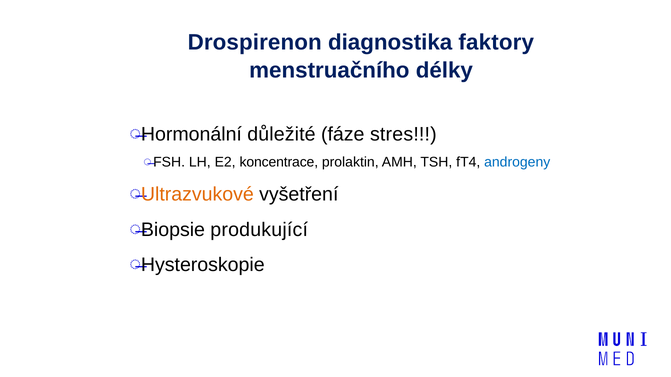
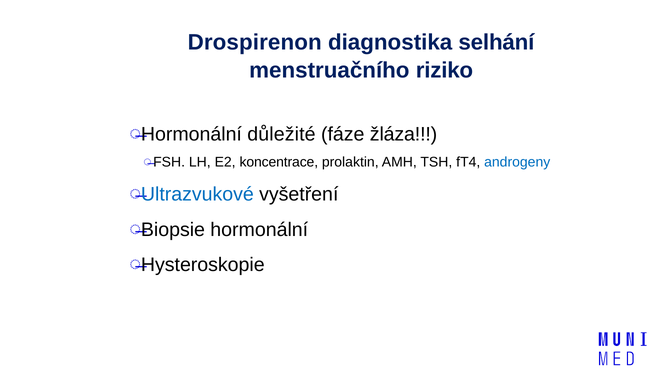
faktory: faktory -> selhání
délky: délky -> riziko
stres: stres -> žláza
Ultrazvukové colour: orange -> blue
Biopsie produkující: produkující -> hormonální
